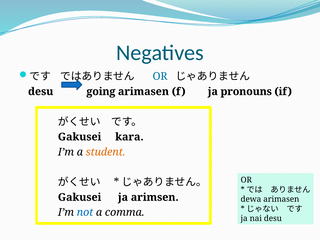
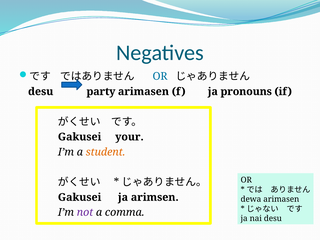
going: going -> party
kara: kara -> your
not colour: blue -> purple
